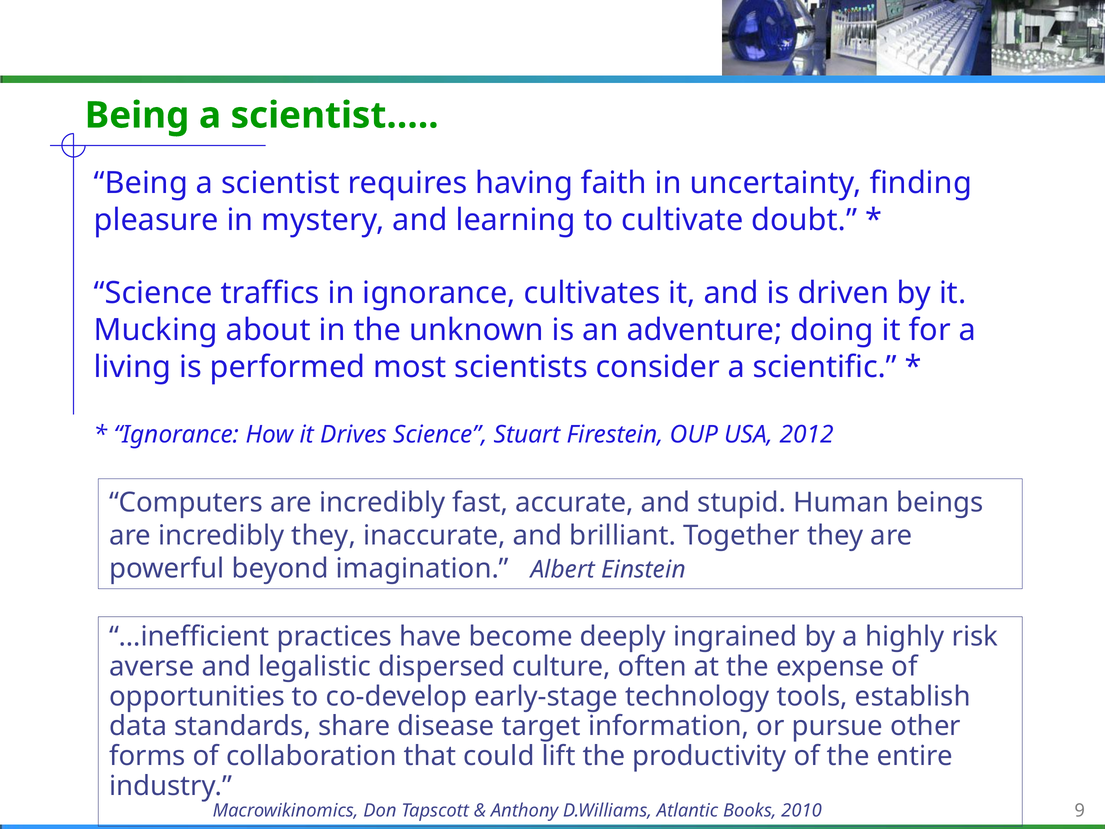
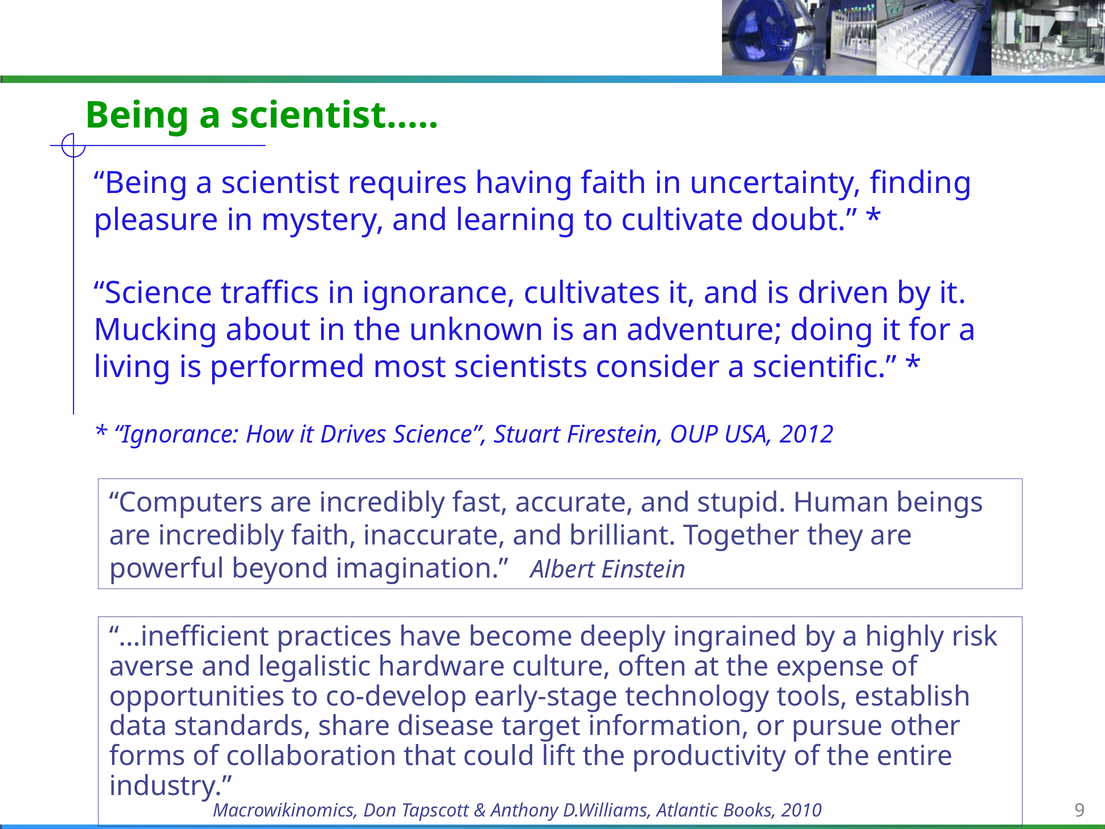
incredibly they: they -> faith
dispersed: dispersed -> hardware
